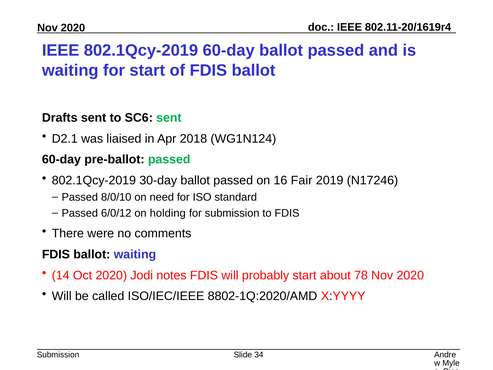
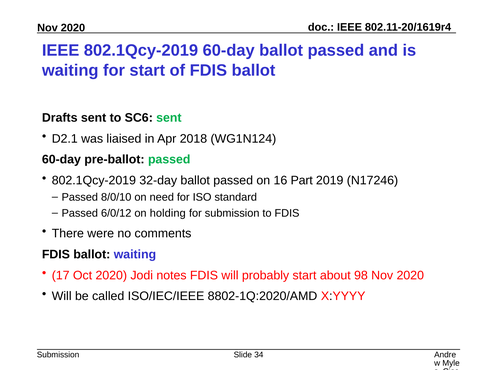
30-day: 30-day -> 32-day
Fair: Fair -> Part
14: 14 -> 17
78: 78 -> 98
